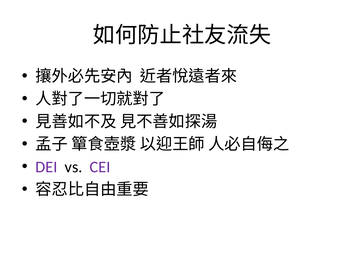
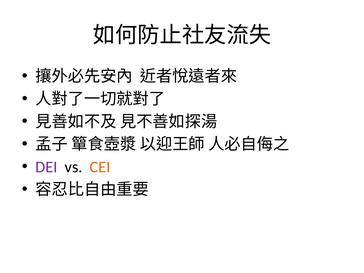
CEI colour: purple -> orange
